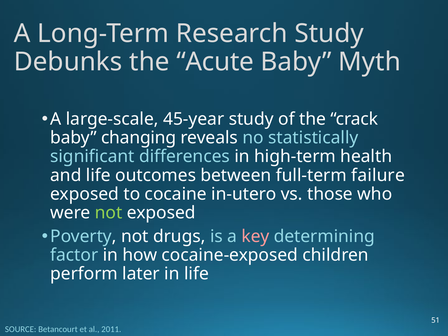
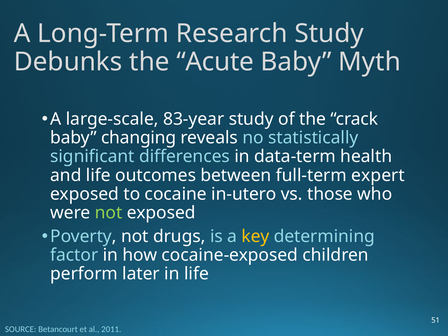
45-year: 45-year -> 83-year
high-term: high-term -> data-term
failure: failure -> expert
key colour: pink -> yellow
